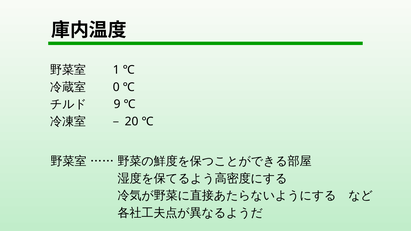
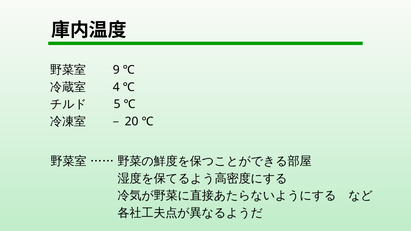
1: 1 -> 9
0: 0 -> 4
9: 9 -> 5
